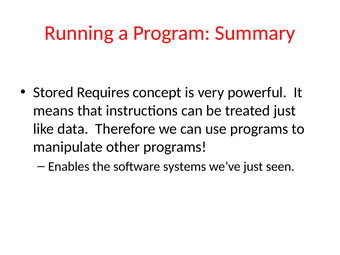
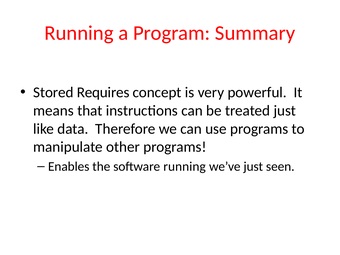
software systems: systems -> running
